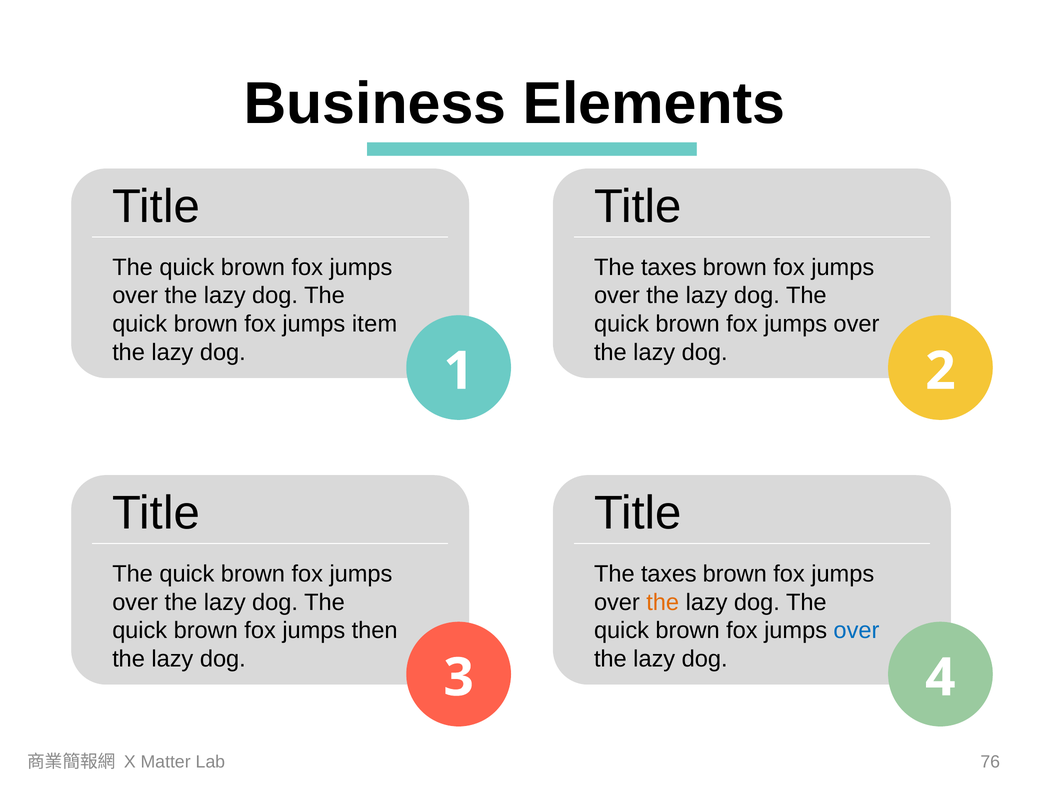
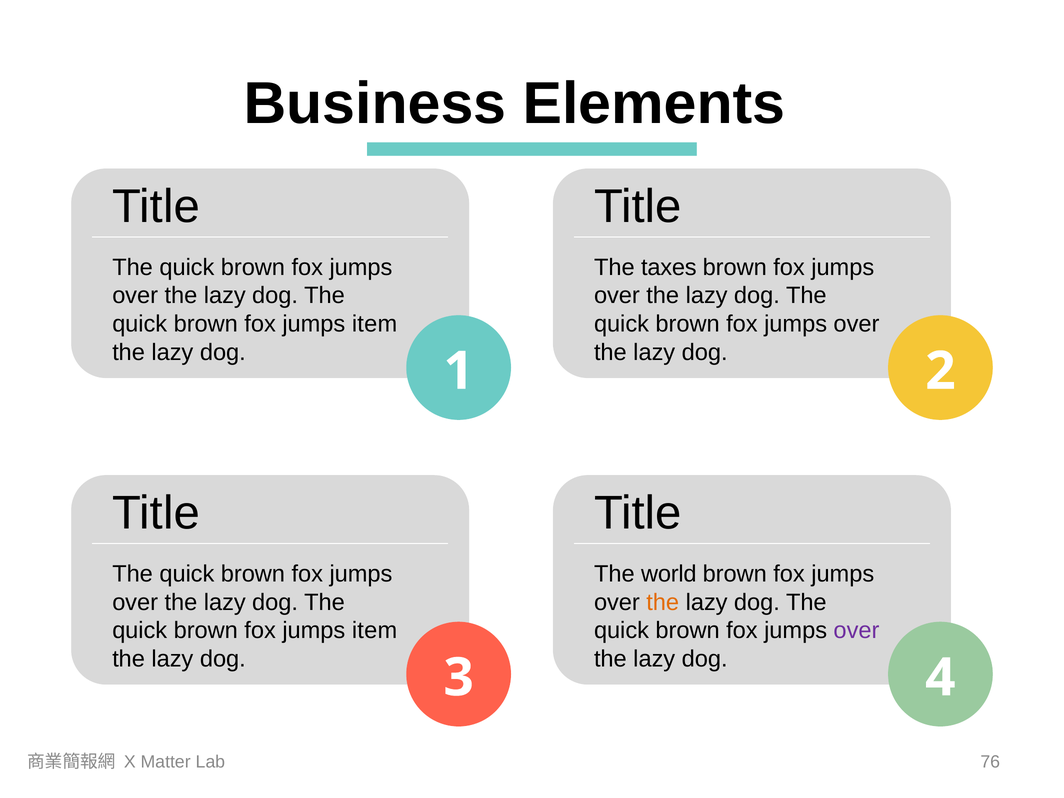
taxes at (669, 574): taxes -> world
then at (375, 631): then -> item
over at (856, 631) colour: blue -> purple
